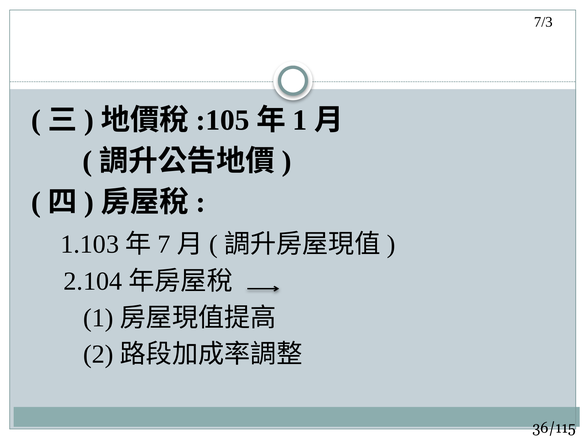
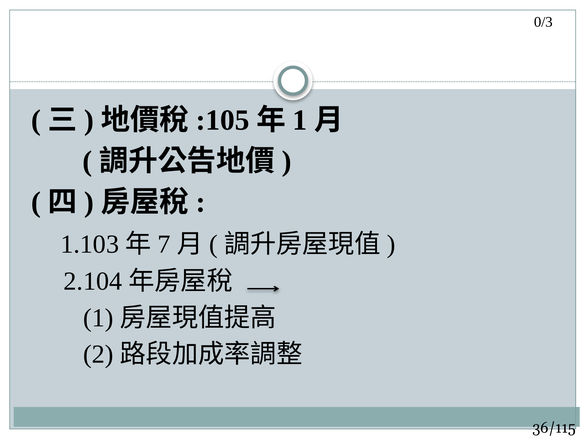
7/3: 7/3 -> 0/3
